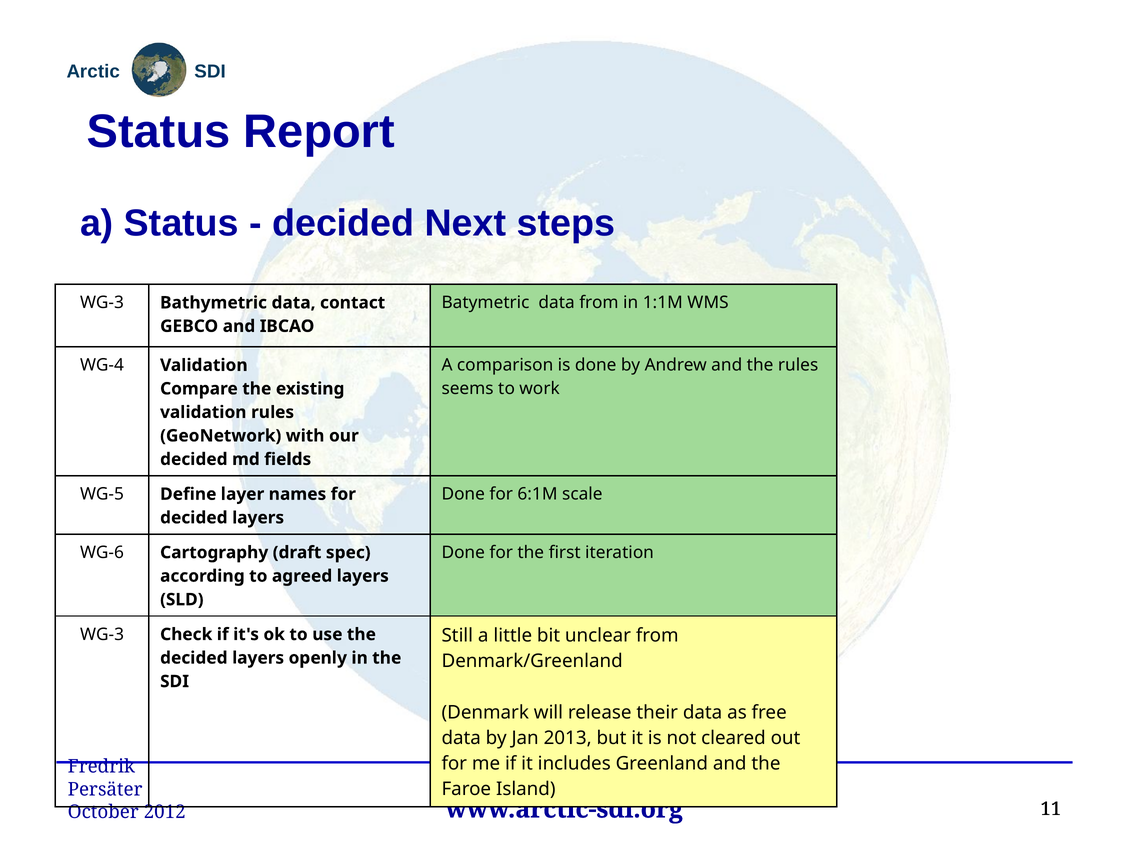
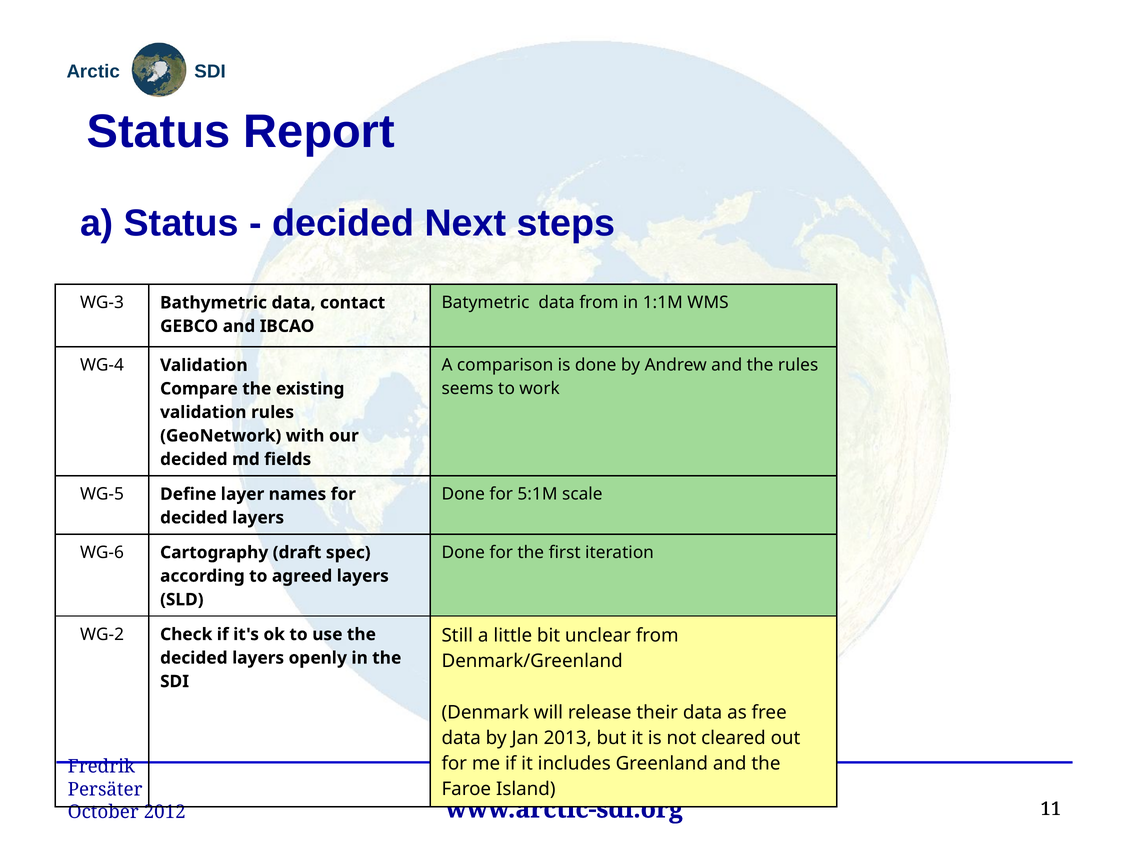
6:1M: 6:1M -> 5:1M
WG-3 at (102, 634): WG-3 -> WG-2
